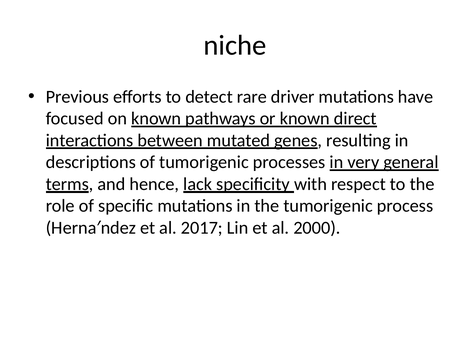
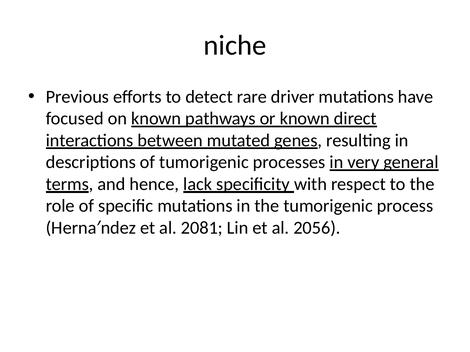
2017: 2017 -> 2081
2000: 2000 -> 2056
